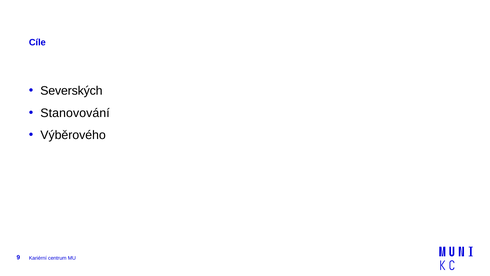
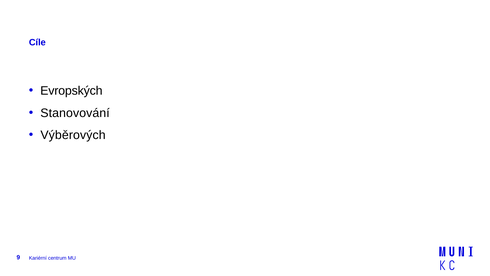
Severských: Severských -> Evropských
Výběrového: Výběrového -> Výběrových
